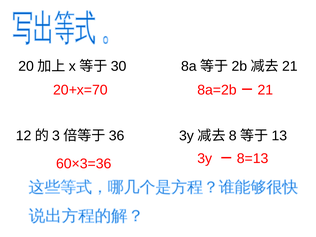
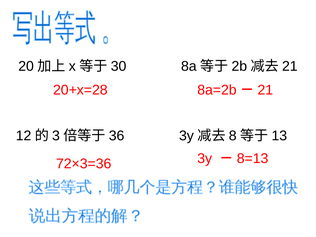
20+x=70: 20+x=70 -> 20+x=28
60×3=36: 60×3=36 -> 72×3=36
